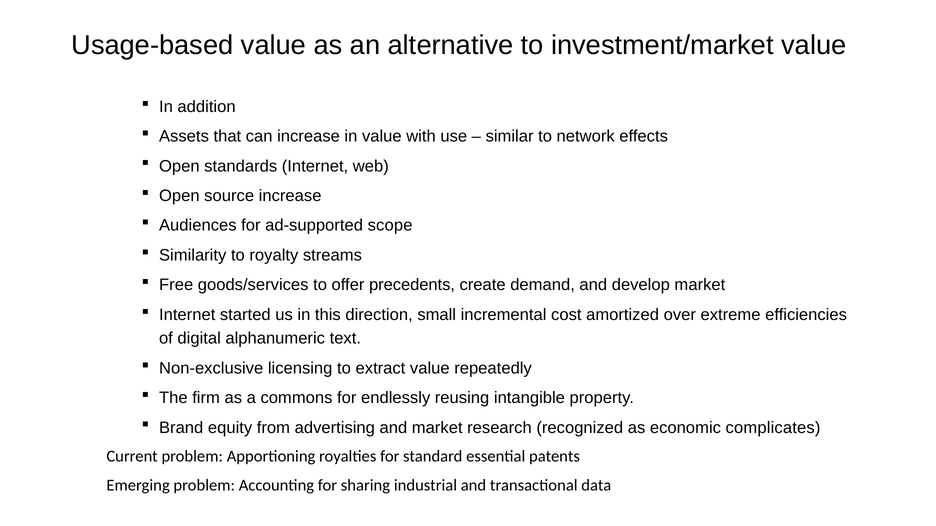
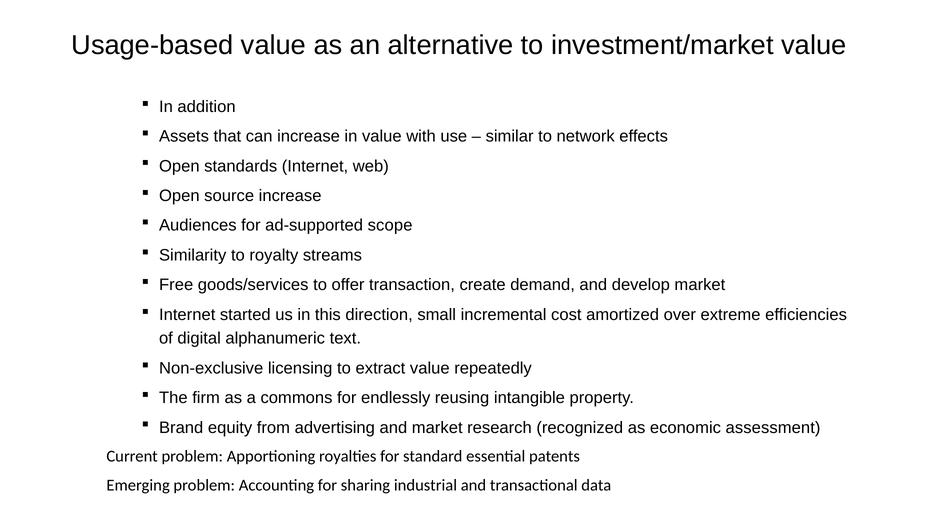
precedents: precedents -> transaction
complicates: complicates -> assessment
